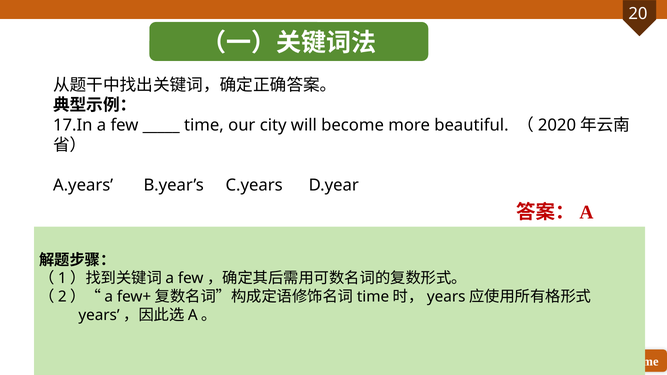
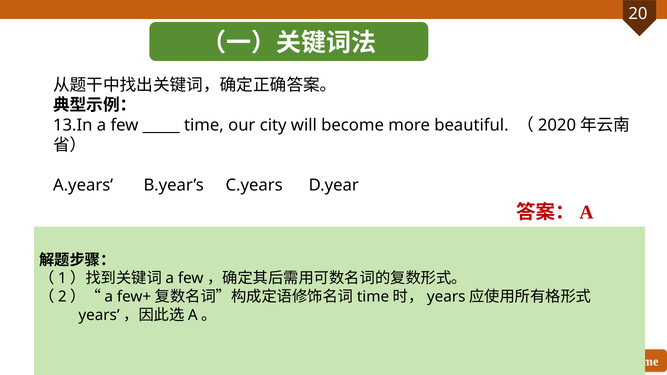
17.In: 17.In -> 13.In
